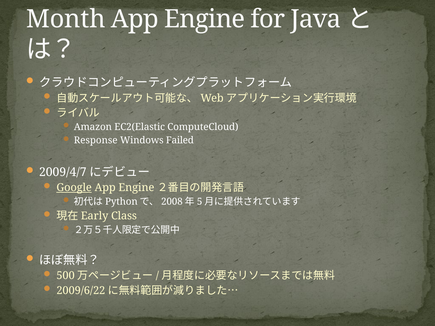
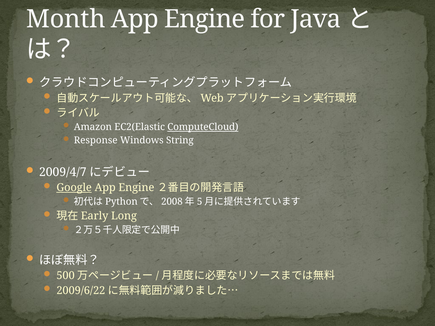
ComputeCloud underline: none -> present
Failed: Failed -> String
Class: Class -> Long
